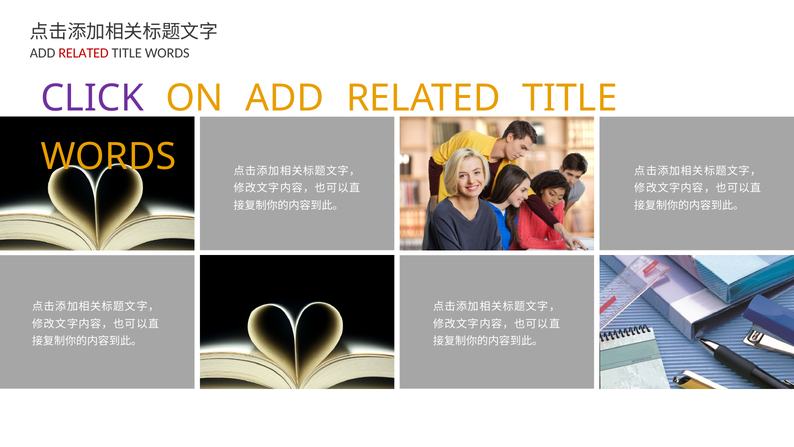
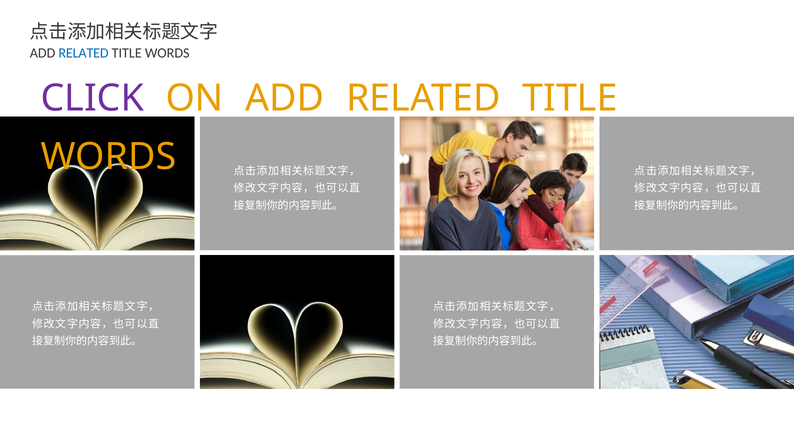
RELATED at (84, 53) colour: red -> blue
